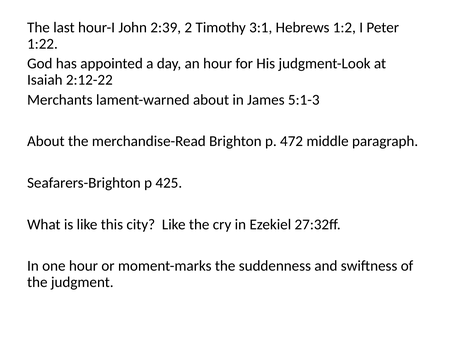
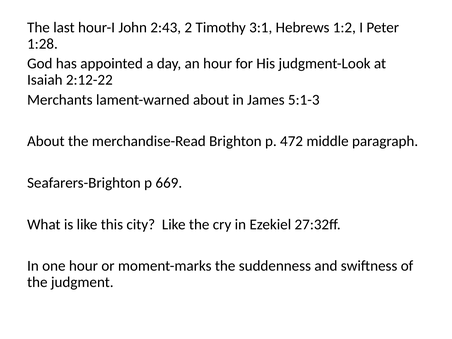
2:39: 2:39 -> 2:43
1:22: 1:22 -> 1:28
425: 425 -> 669
